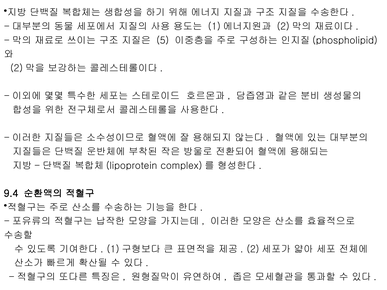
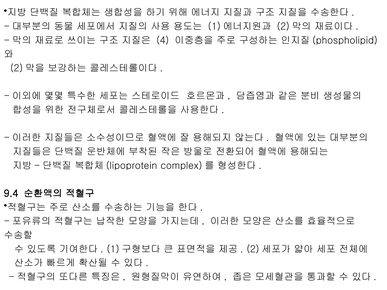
5: 5 -> 4
